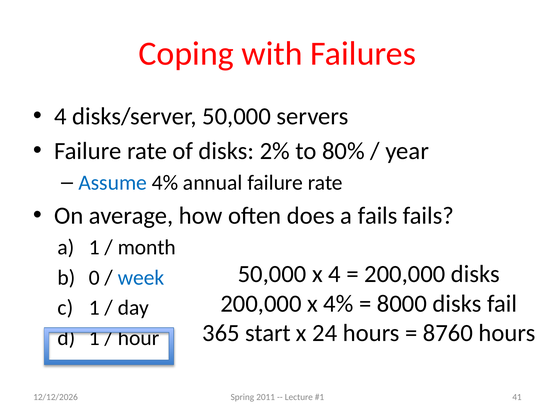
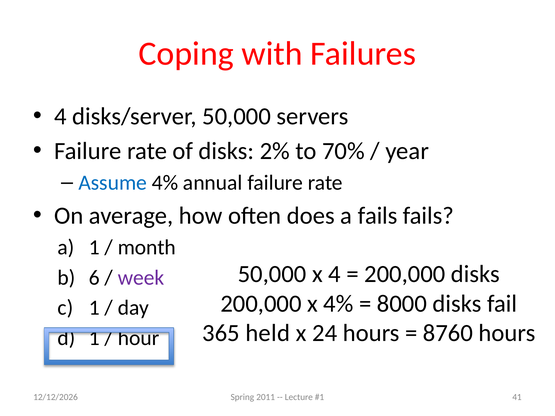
80%: 80% -> 70%
0: 0 -> 6
week colour: blue -> purple
start: start -> held
